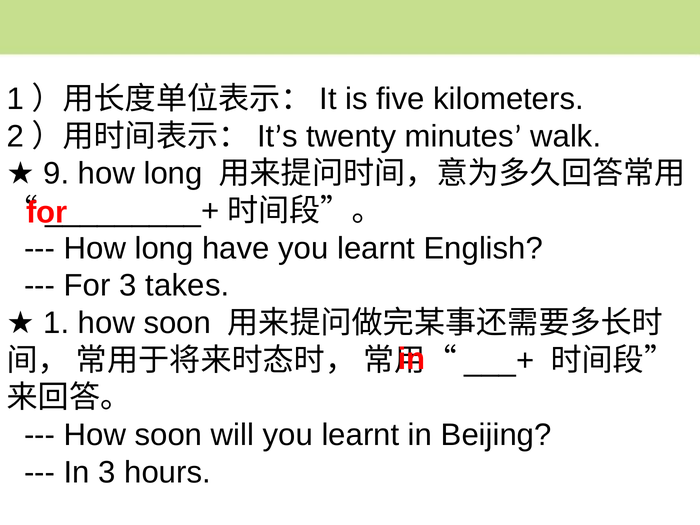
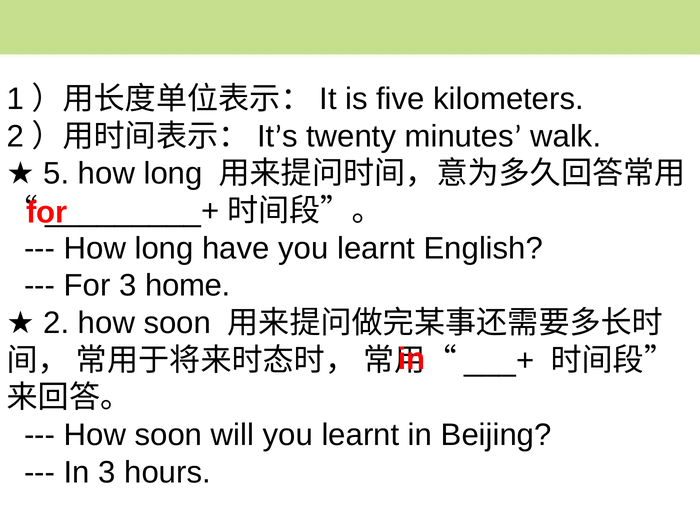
9: 9 -> 5
takes: takes -> home
1 at (56, 323): 1 -> 2
